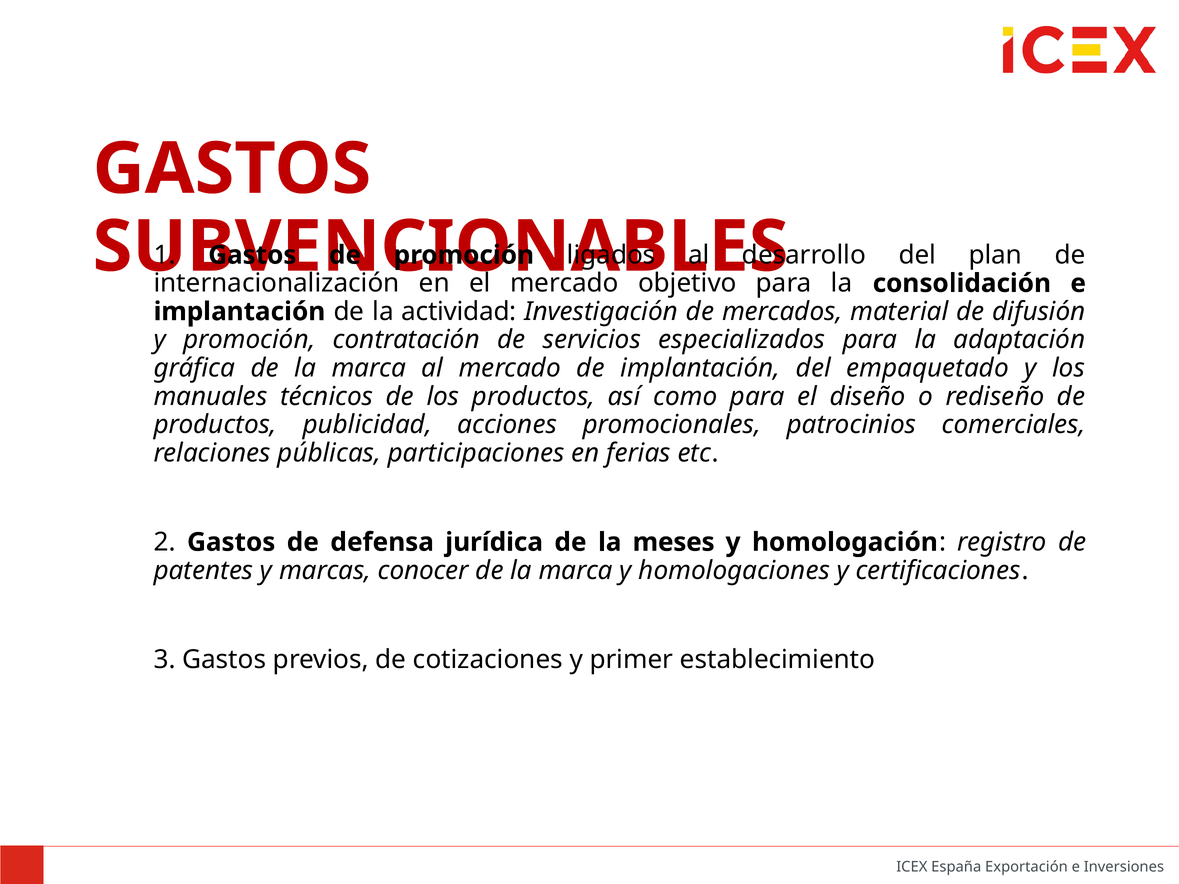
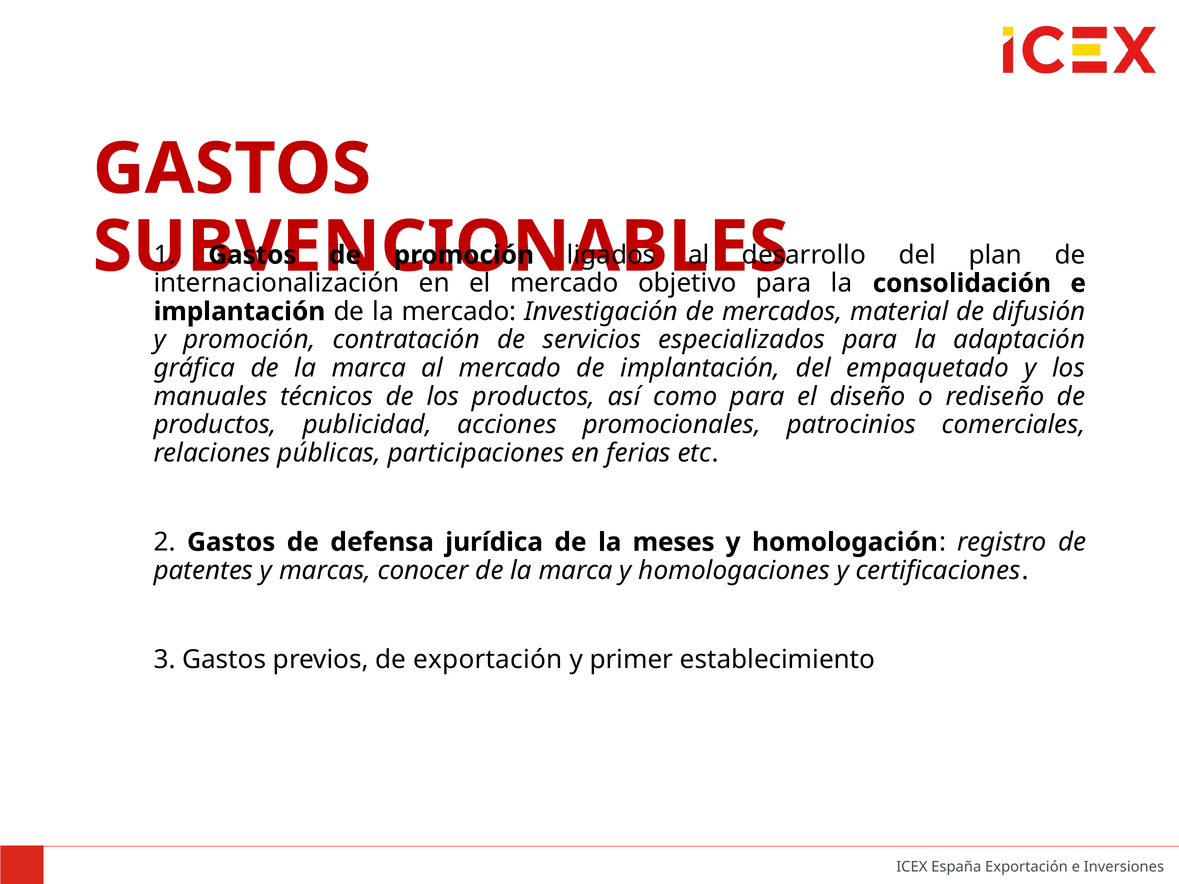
la actividad: actividad -> mercado
de cotizaciones: cotizaciones -> exportación
